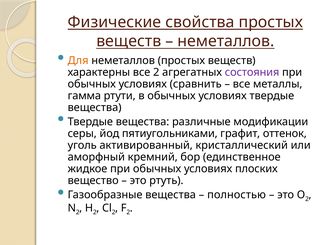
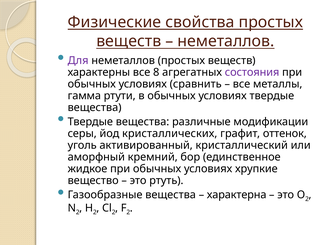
Для colour: orange -> purple
все 2: 2 -> 8
пятиугольниками: пятиугольниками -> кристаллических
плоских: плоских -> хрупкие
полностью: полностью -> характерна
